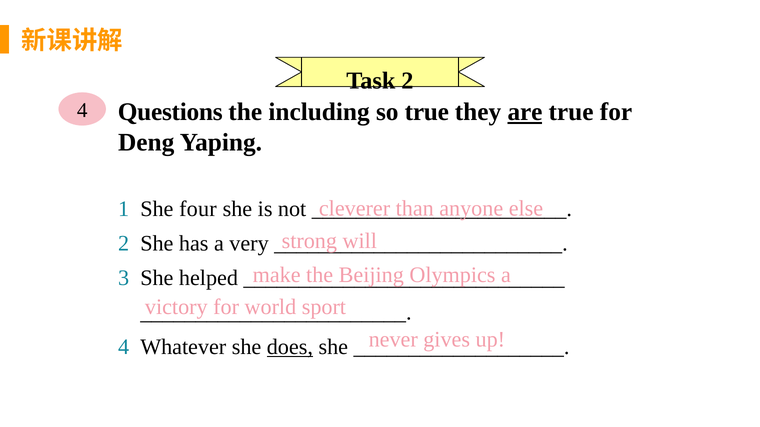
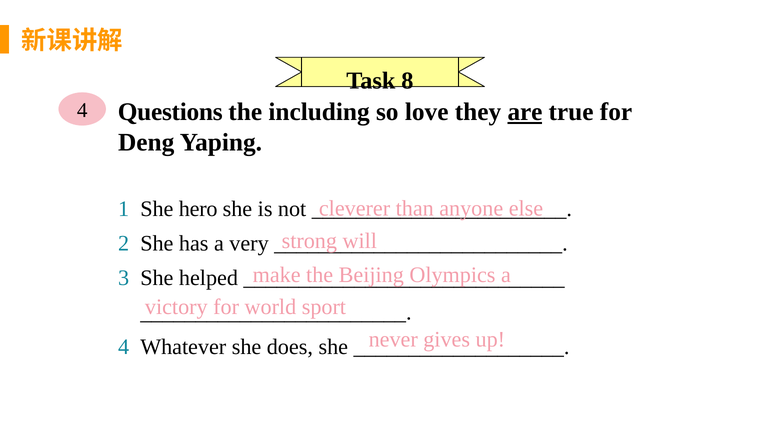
Task 2: 2 -> 8
so true: true -> love
four: four -> hero
does underline: present -> none
